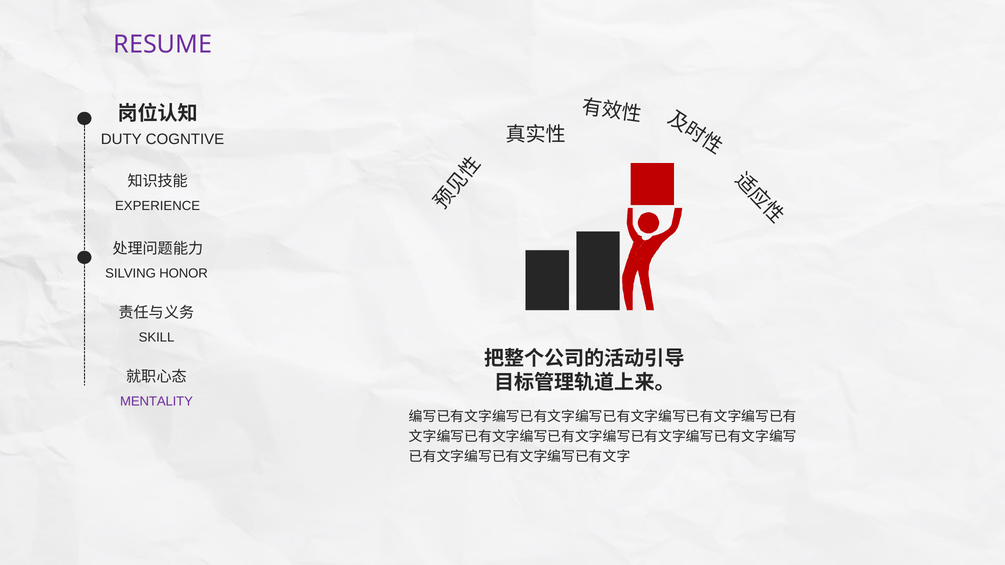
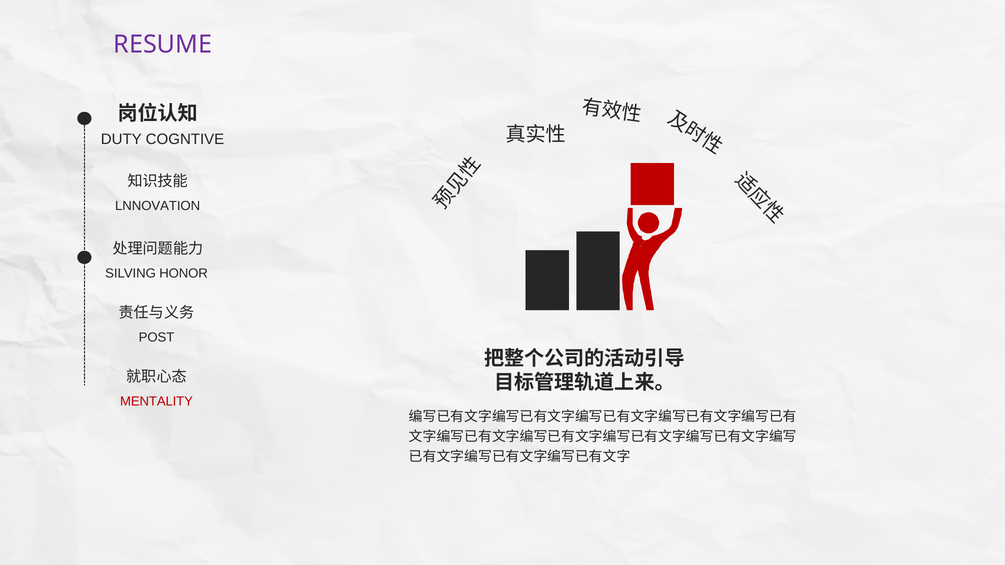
EXPERIENCE: EXPERIENCE -> LNNOVATION
SKILL: SKILL -> POST
MENTALITY colour: purple -> red
